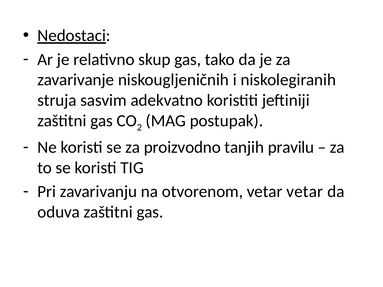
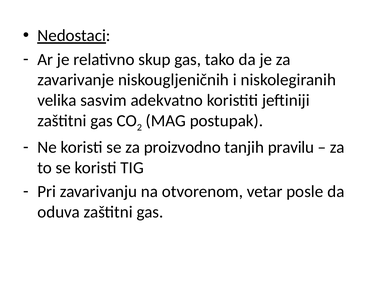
struja: struja -> velika
vetar vetar: vetar -> posle
